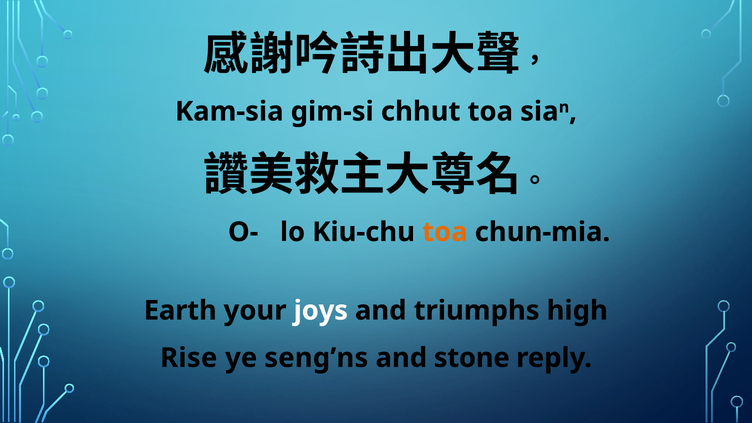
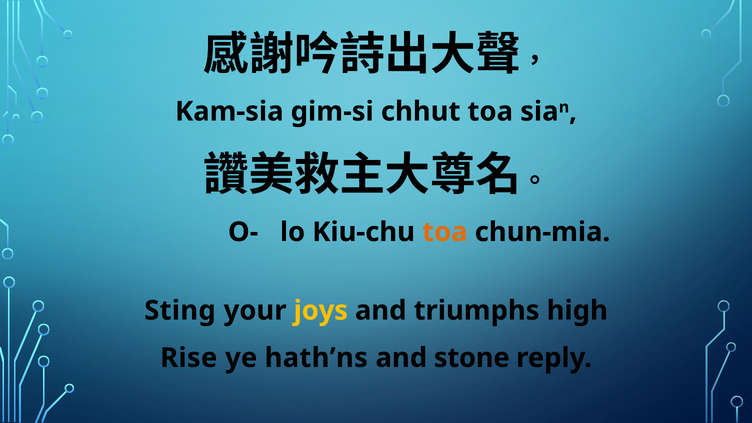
Earth: Earth -> Sting
joys colour: white -> yellow
seng’ns: seng’ns -> hath’ns
